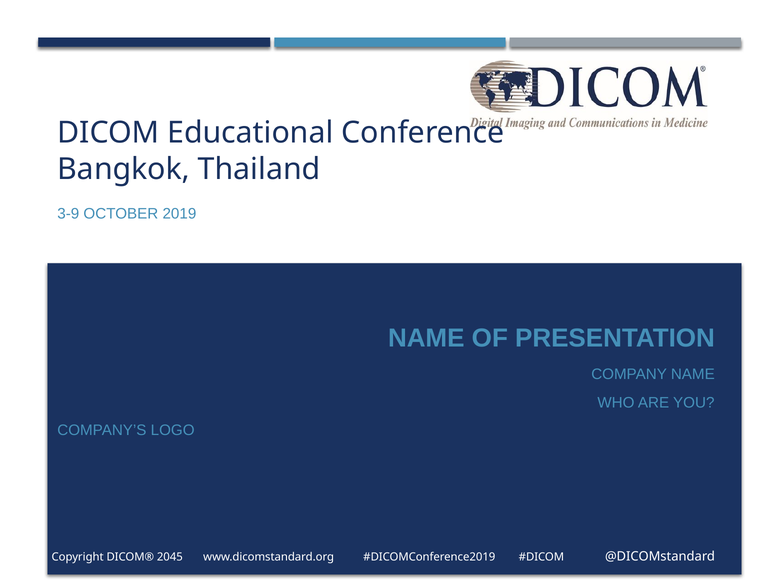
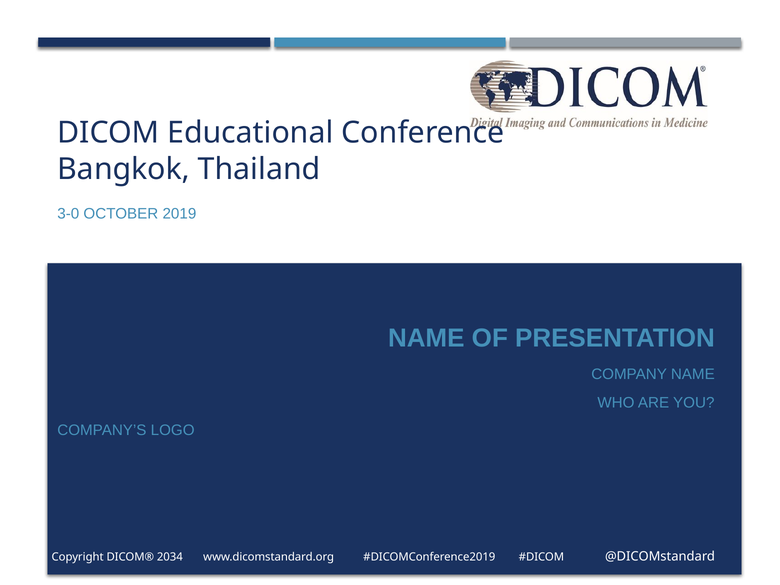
3-9: 3-9 -> 3-0
2045: 2045 -> 2034
